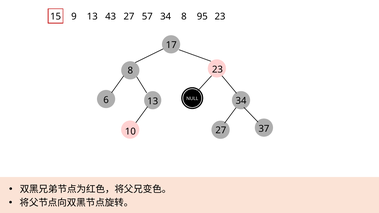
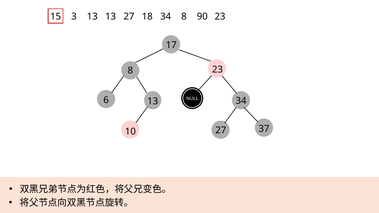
9: 9 -> 3
13 43: 43 -> 13
57: 57 -> 18
95: 95 -> 90
